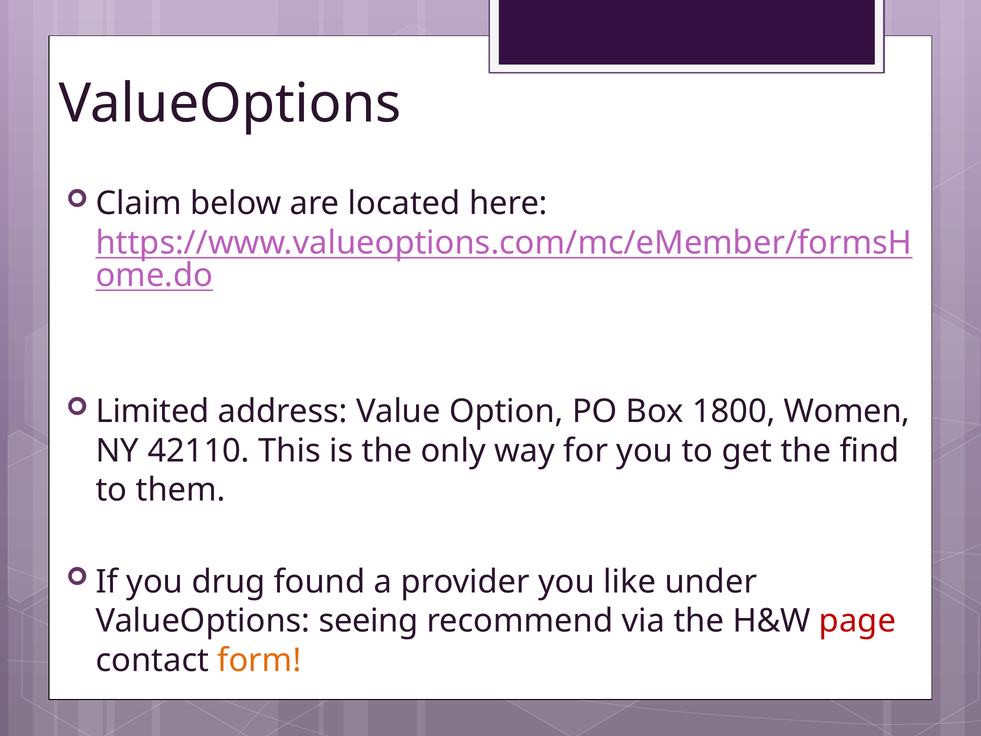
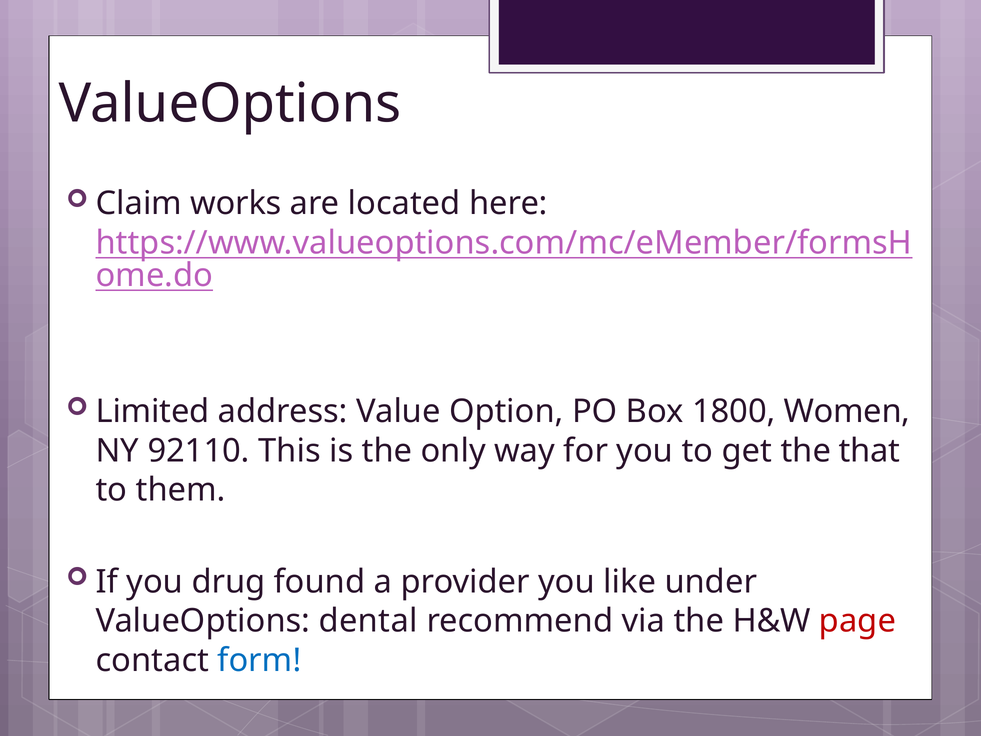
below: below -> works
42110: 42110 -> 92110
find: find -> that
seeing: seeing -> dental
form colour: orange -> blue
